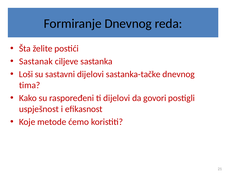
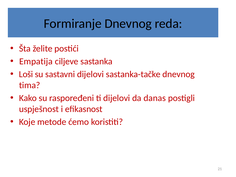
Sastanak: Sastanak -> Empatija
govori: govori -> danas
